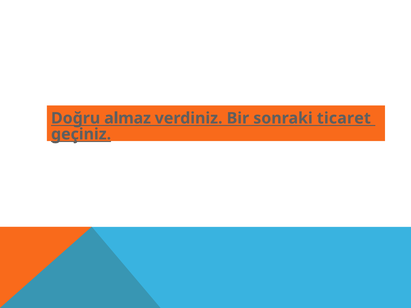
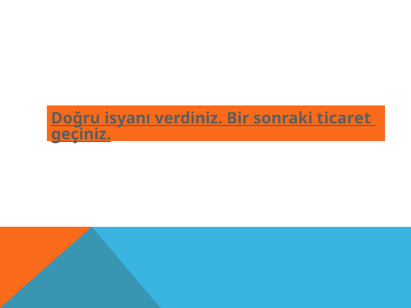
almaz: almaz -> isyanı
